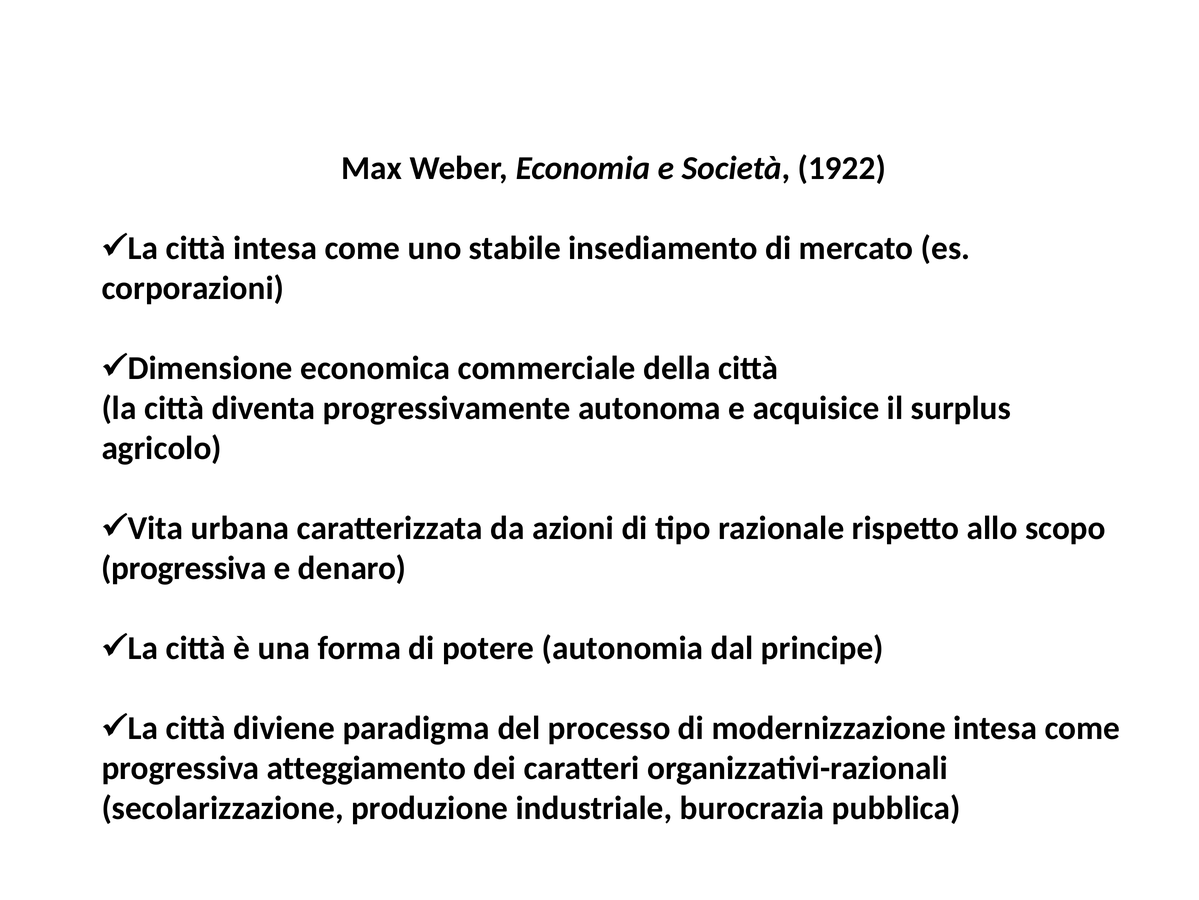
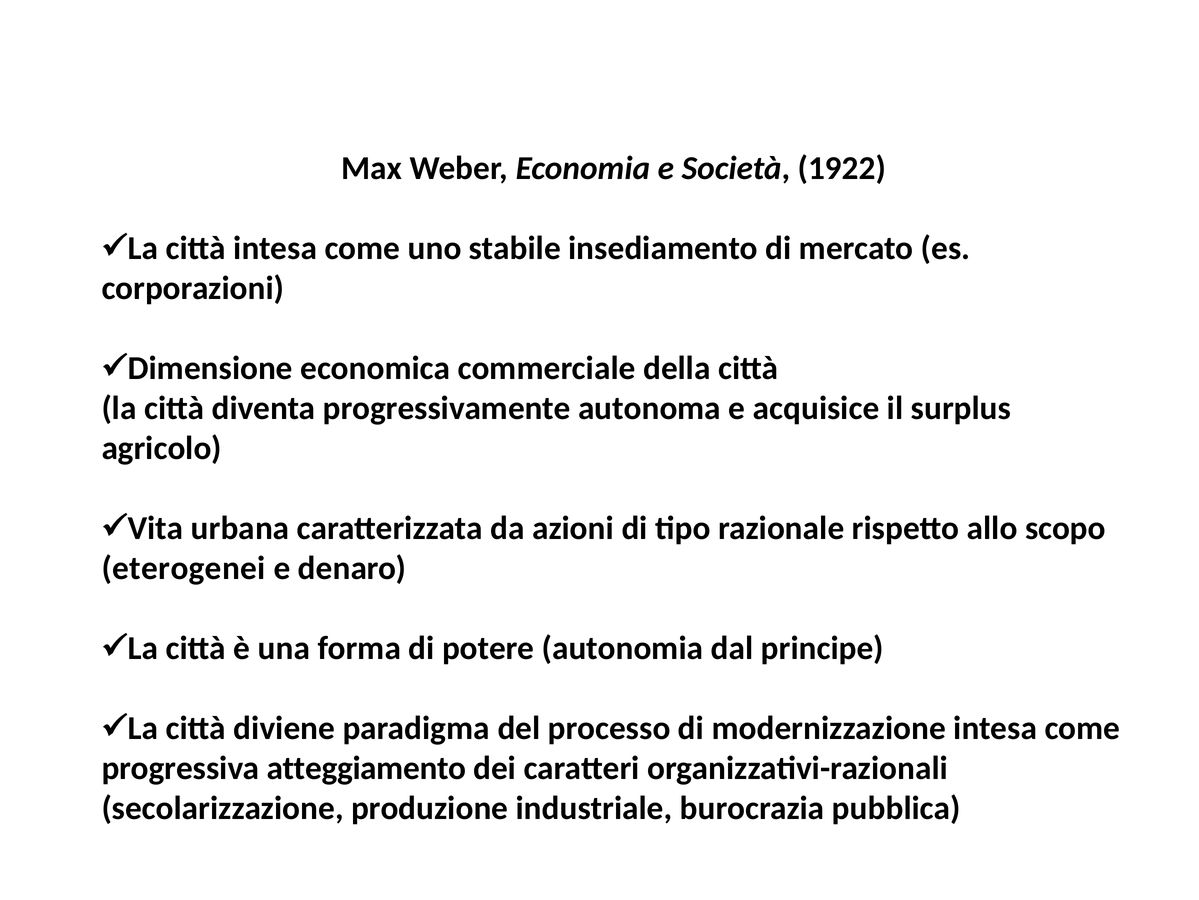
progressiva at (184, 568): progressiva -> eterogenei
